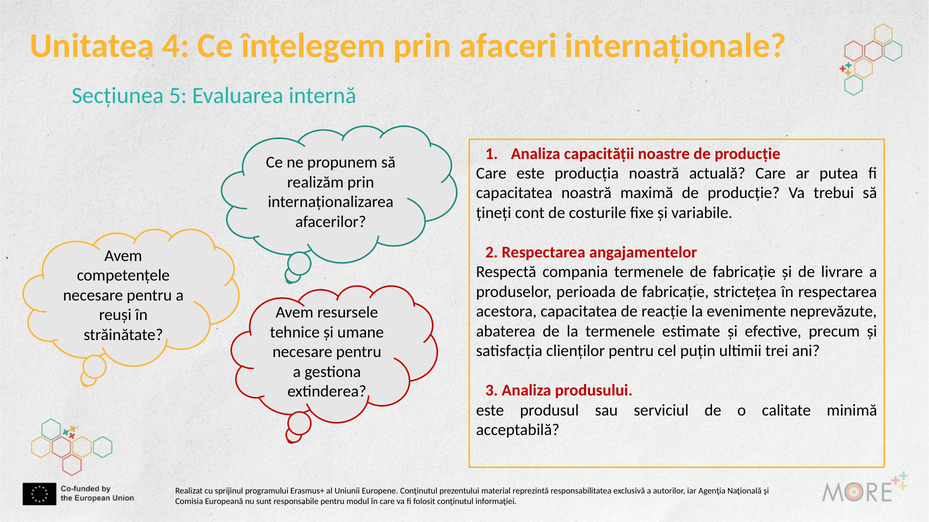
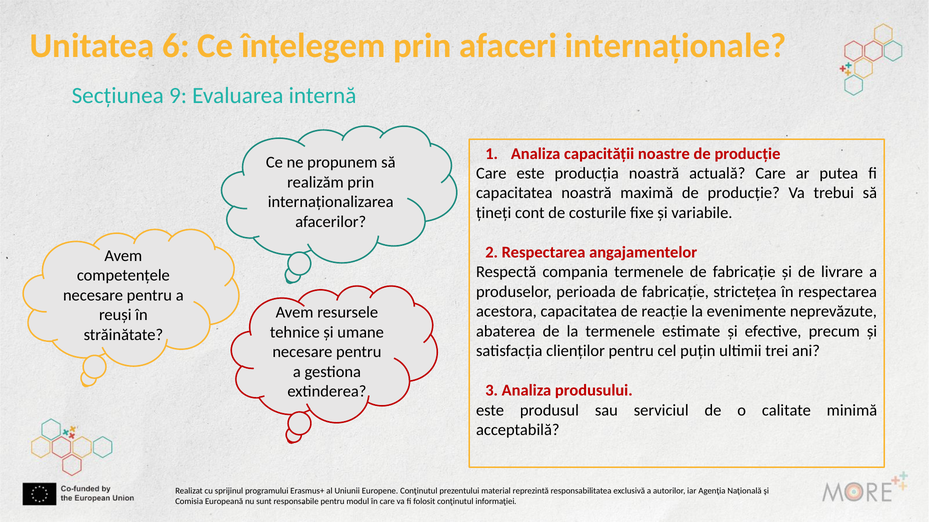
4: 4 -> 6
5: 5 -> 9
